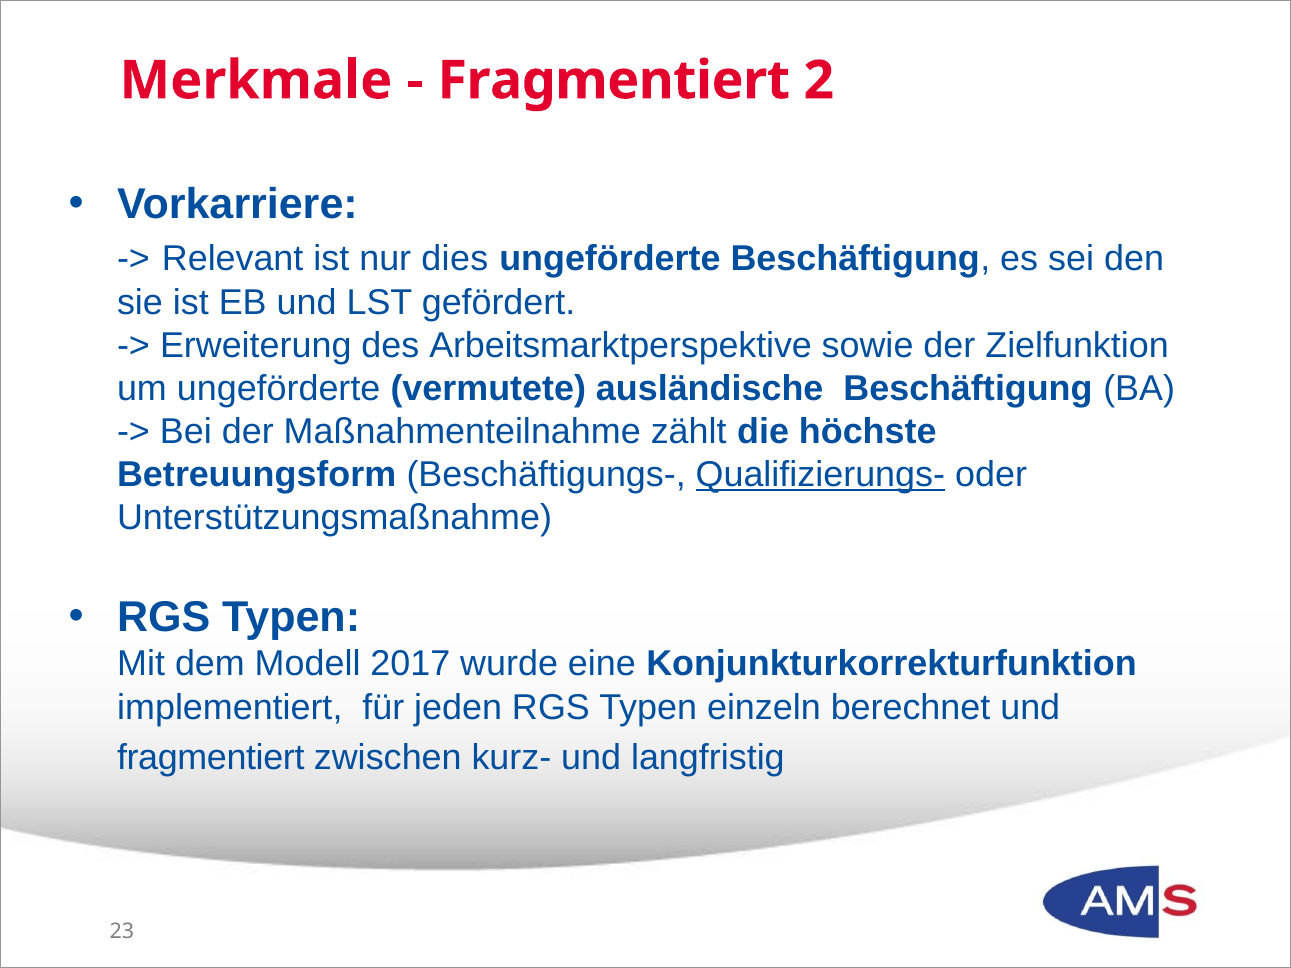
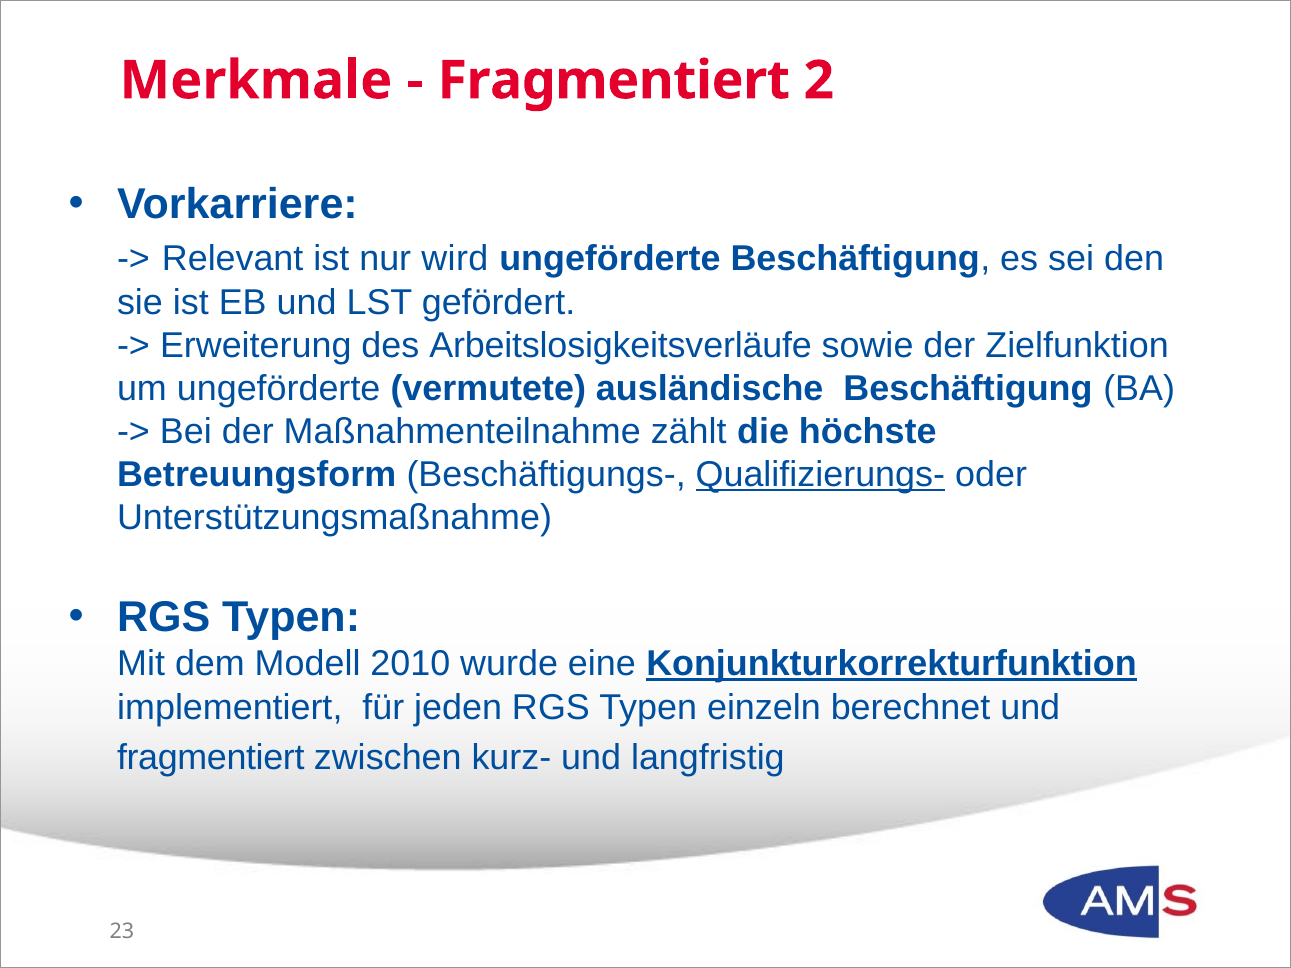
dies: dies -> wird
Arbeitsmarktperspektive: Arbeitsmarktperspektive -> Arbeitslosigkeitsverläufe
2017: 2017 -> 2010
Konjunkturkorrekturfunktion underline: none -> present
